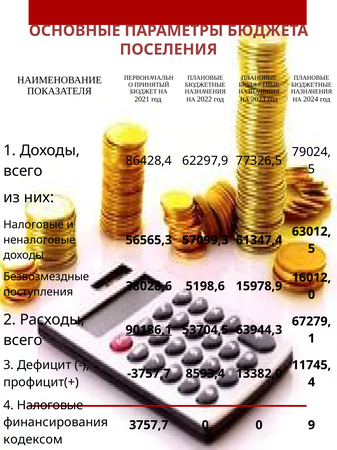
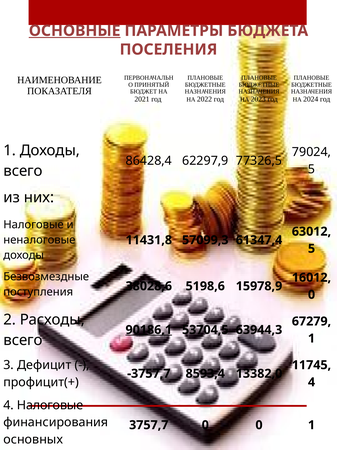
ОСНОВНЫЕ underline: none -> present
56565,3: 56565,3 -> 11431,8
0 9: 9 -> 1
кодексом: кодексом -> основных
